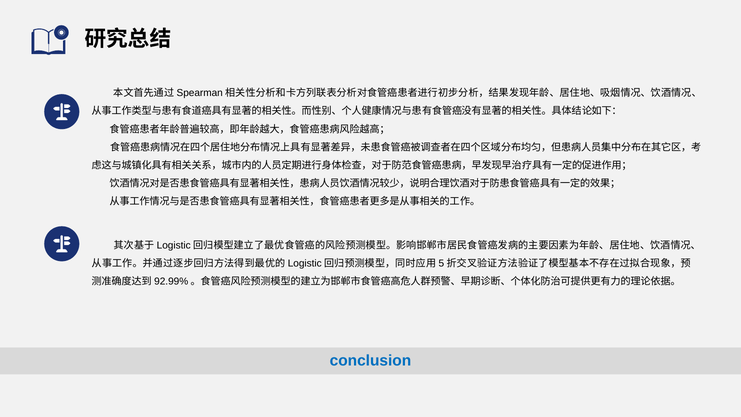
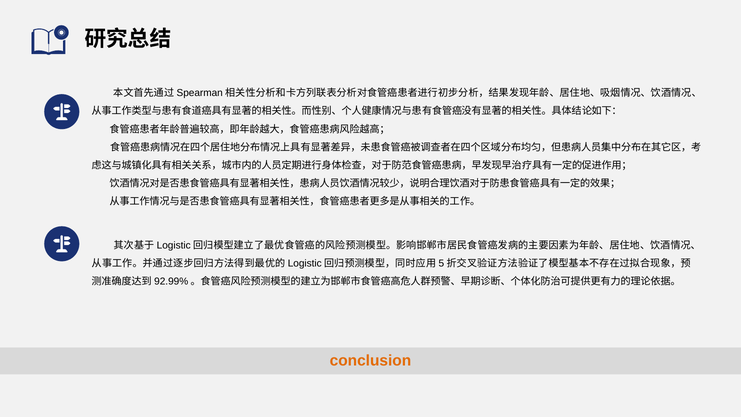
conclusion colour: blue -> orange
